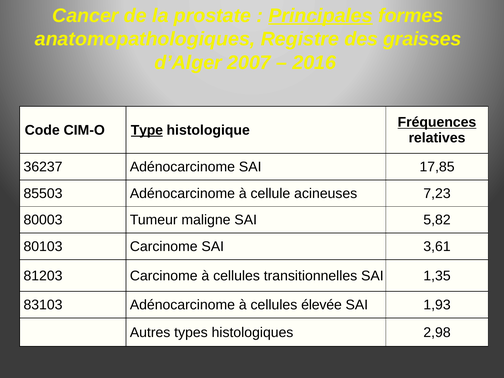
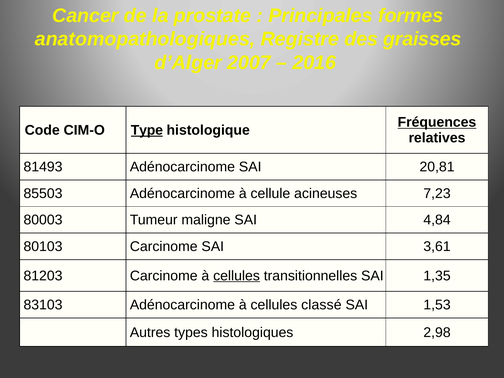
Principales underline: present -> none
36237: 36237 -> 81493
17,85: 17,85 -> 20,81
5,82: 5,82 -> 4,84
cellules at (237, 276) underline: none -> present
élevée: élevée -> classé
1,93: 1,93 -> 1,53
